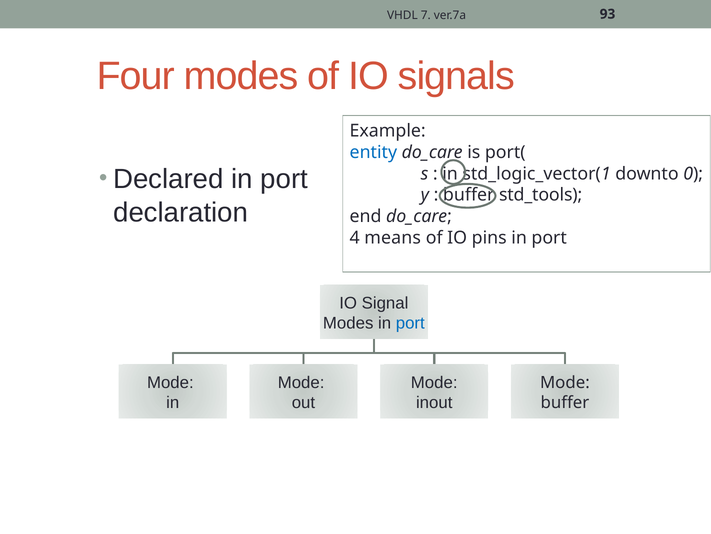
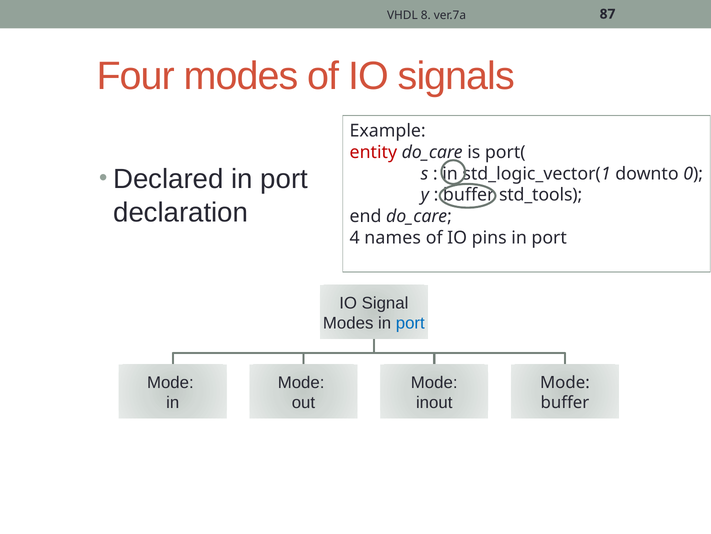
7: 7 -> 8
93: 93 -> 87
entity colour: blue -> red
means: means -> names
